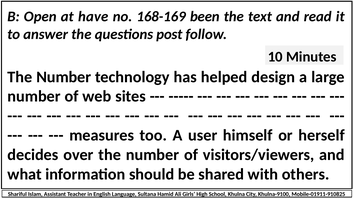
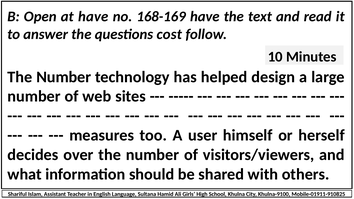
168-169 been: been -> have
post: post -> cost
